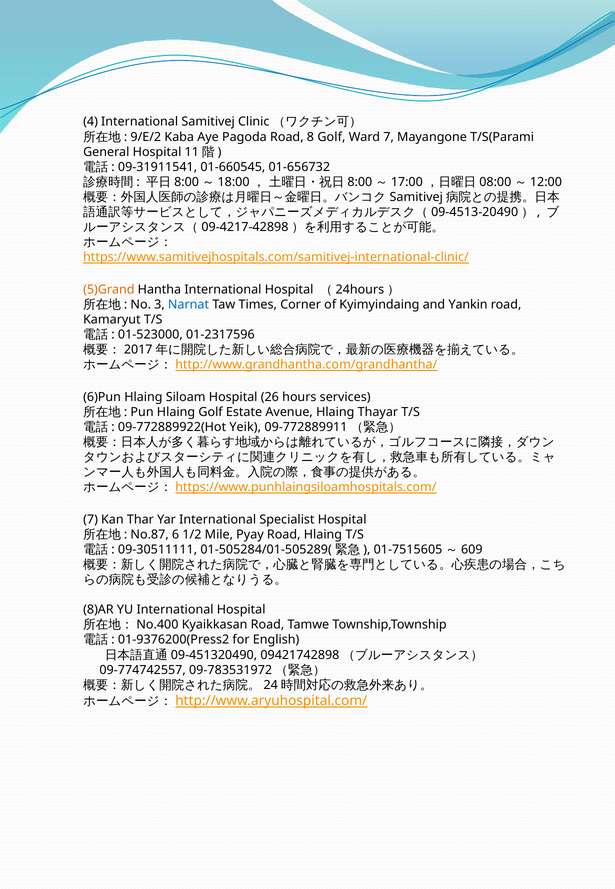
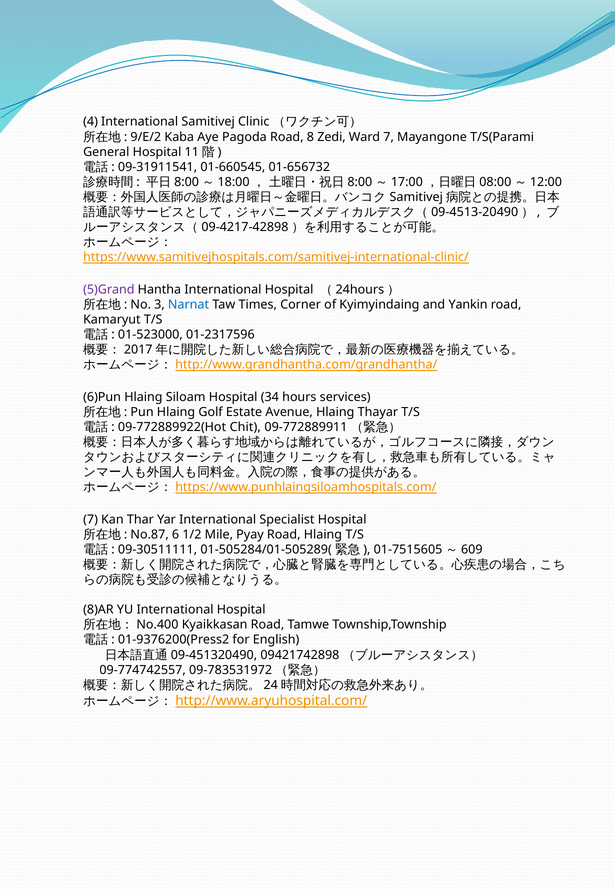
8 Golf: Golf -> Zedi
5)Grand colour: orange -> purple
26: 26 -> 34
Yeik: Yeik -> Chit
